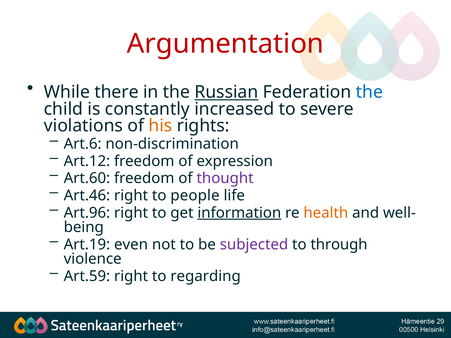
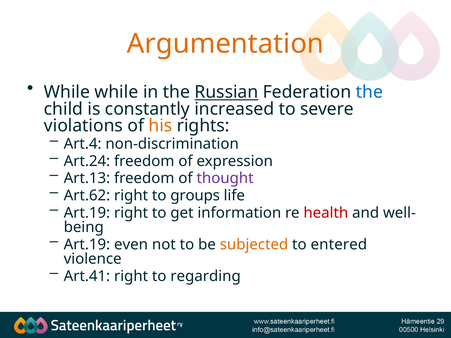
Argumentation colour: red -> orange
While there: there -> while
Art.6: Art.6 -> Art.4
Art.12: Art.12 -> Art.24
Art.60: Art.60 -> Art.13
Art.46: Art.46 -> Art.62
people: people -> groups
Art.96 at (87, 213): Art.96 -> Art.19
information underline: present -> none
health colour: orange -> red
subjected colour: purple -> orange
through: through -> entered
Art.59: Art.59 -> Art.41
